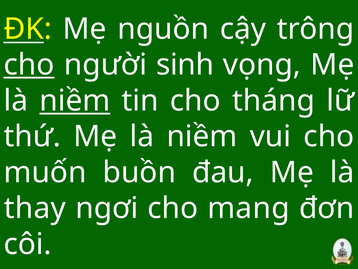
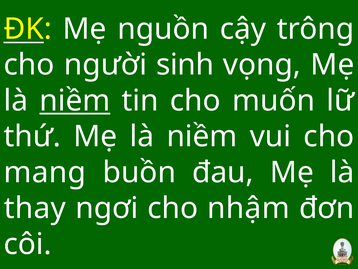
cho at (29, 65) underline: present -> none
tháng: tháng -> muốn
muốn: muốn -> mang
mang: mang -> nhậm
